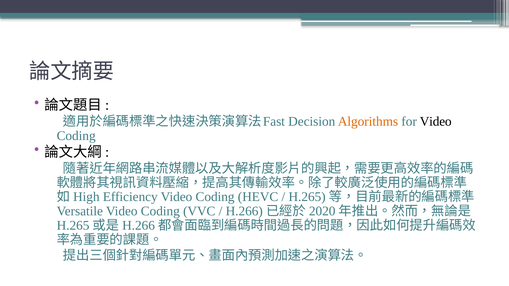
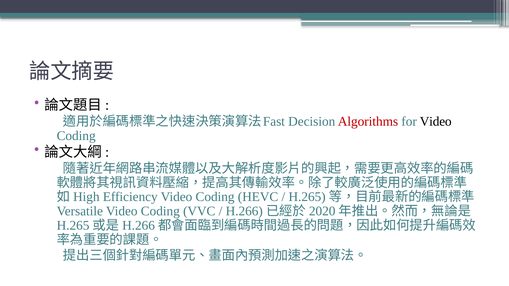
Algorithms colour: orange -> red
